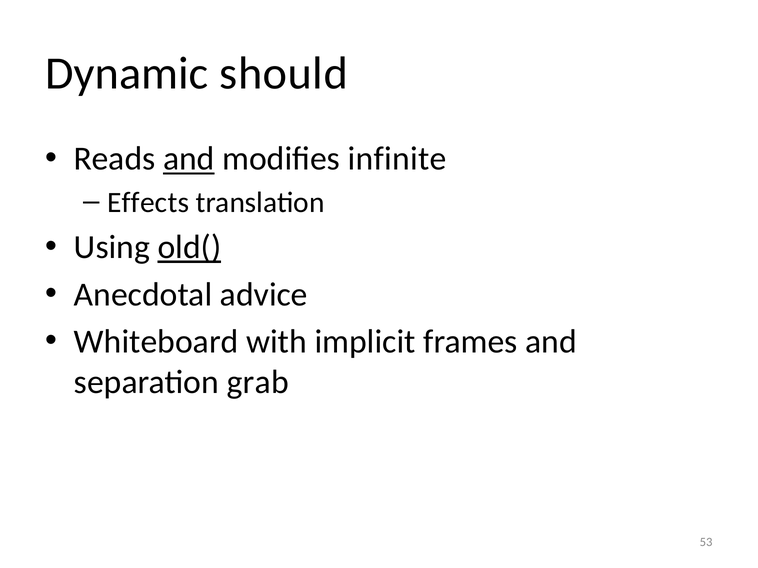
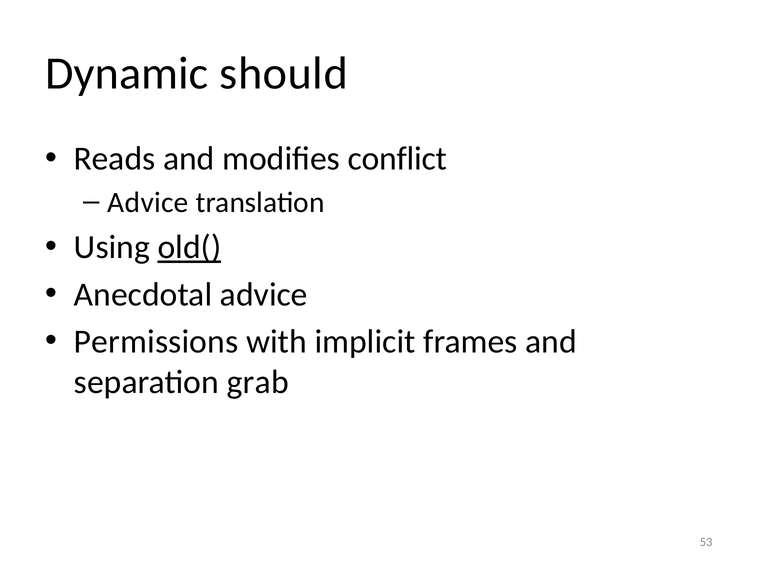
and at (189, 159) underline: present -> none
infinite: infinite -> conflict
Effects at (148, 203): Effects -> Advice
Whiteboard: Whiteboard -> Permissions
